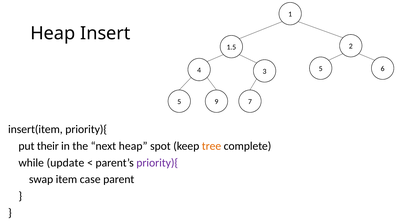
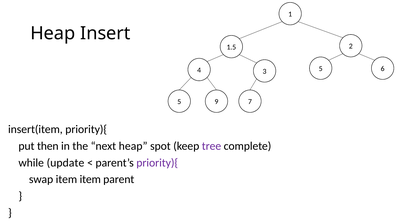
their: their -> then
tree colour: orange -> purple
item case: case -> item
